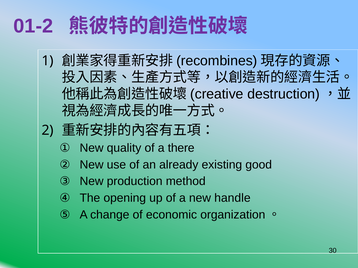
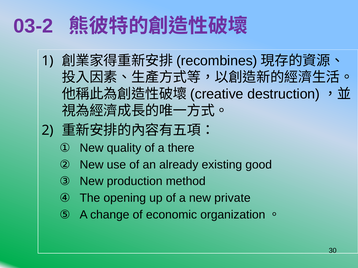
01-2: 01-2 -> 03-2
handle: handle -> private
